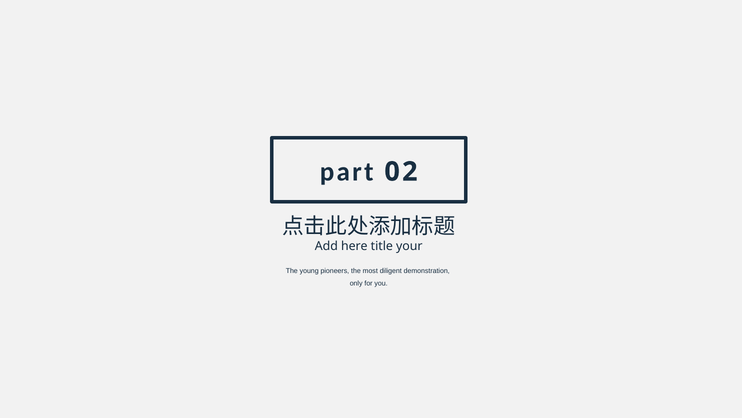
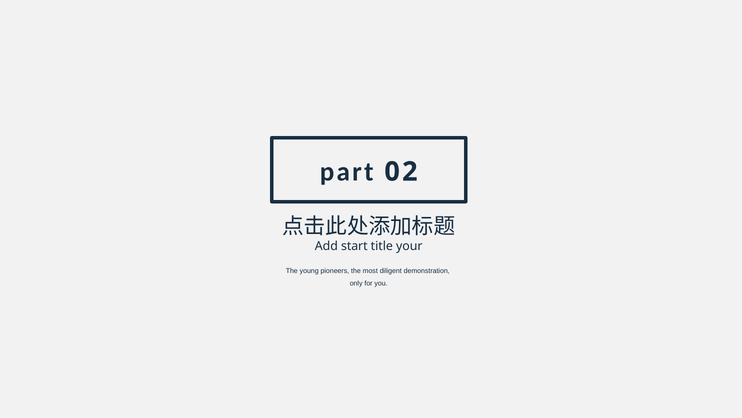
here: here -> start
